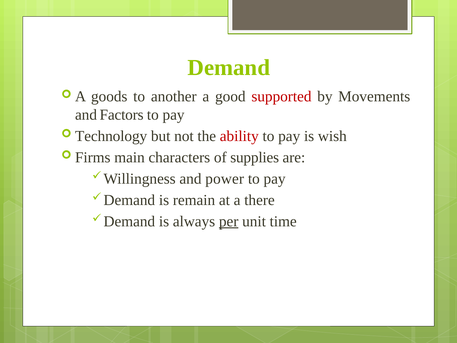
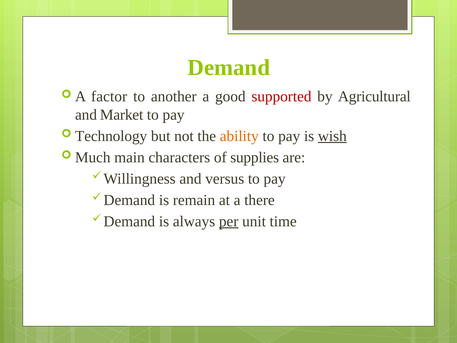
goods: goods -> factor
Movements: Movements -> Agricultural
Factors: Factors -> Market
ability colour: red -> orange
wish underline: none -> present
Firms: Firms -> Much
power: power -> versus
